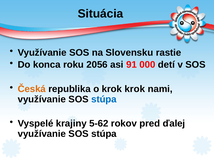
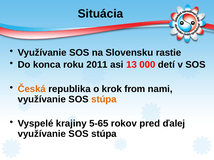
2056: 2056 -> 2011
91: 91 -> 13
krok krok: krok -> from
stúpa at (104, 100) colour: blue -> orange
5-62: 5-62 -> 5-65
